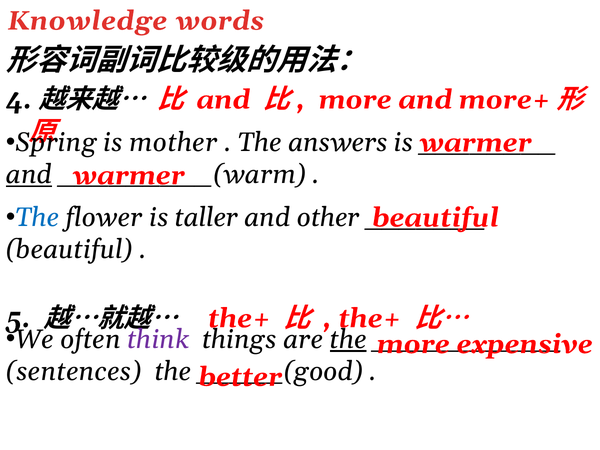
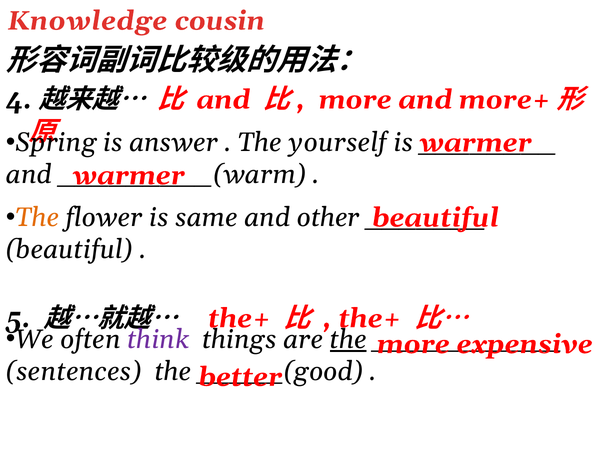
words: words -> cousin
mother: mother -> answer
answers: answers -> yourself
and at (29, 175) underline: present -> none
The at (37, 218) colour: blue -> orange
taller: taller -> same
